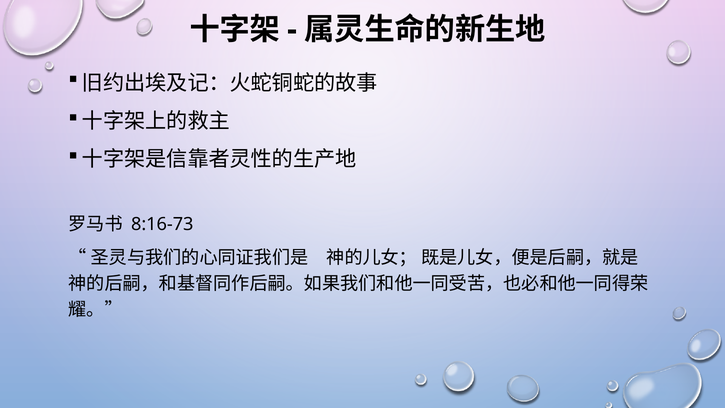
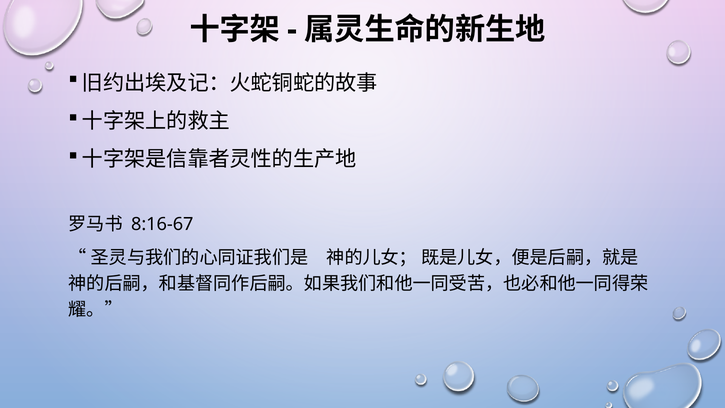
8:16-73: 8:16-73 -> 8:16-67
